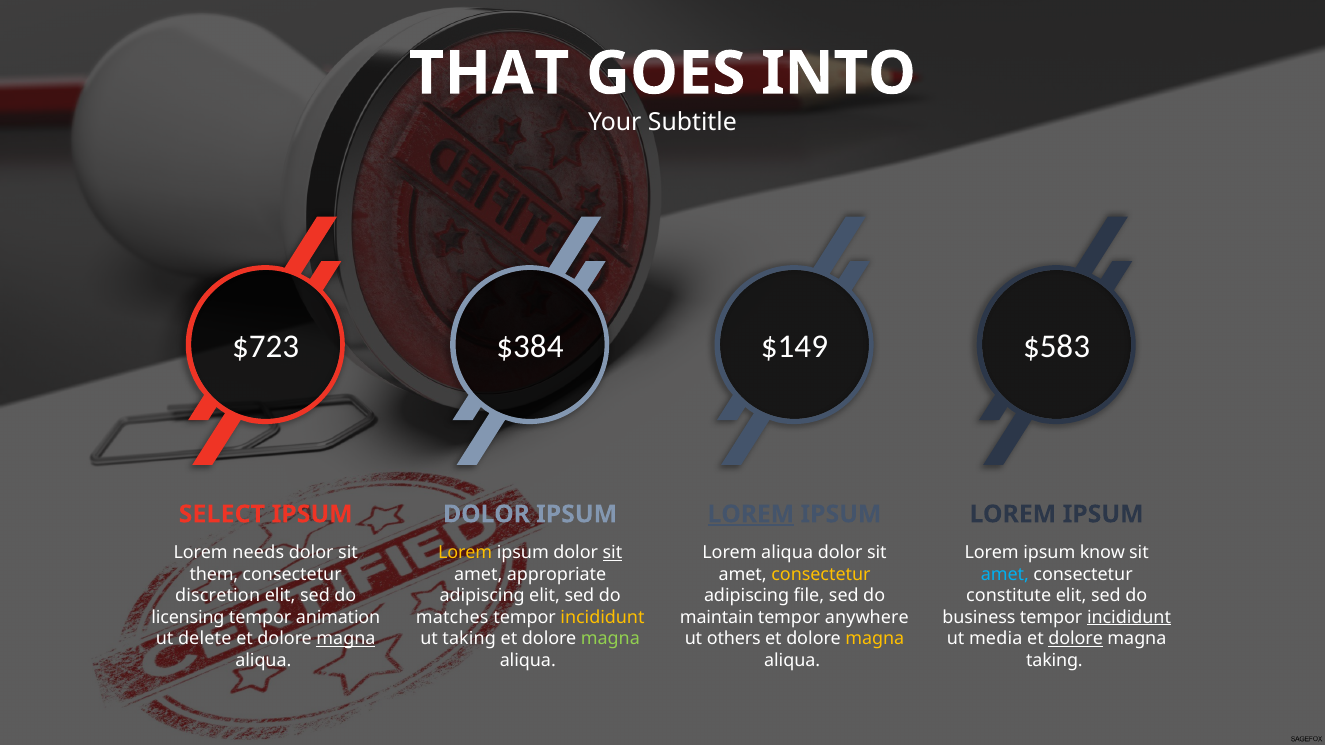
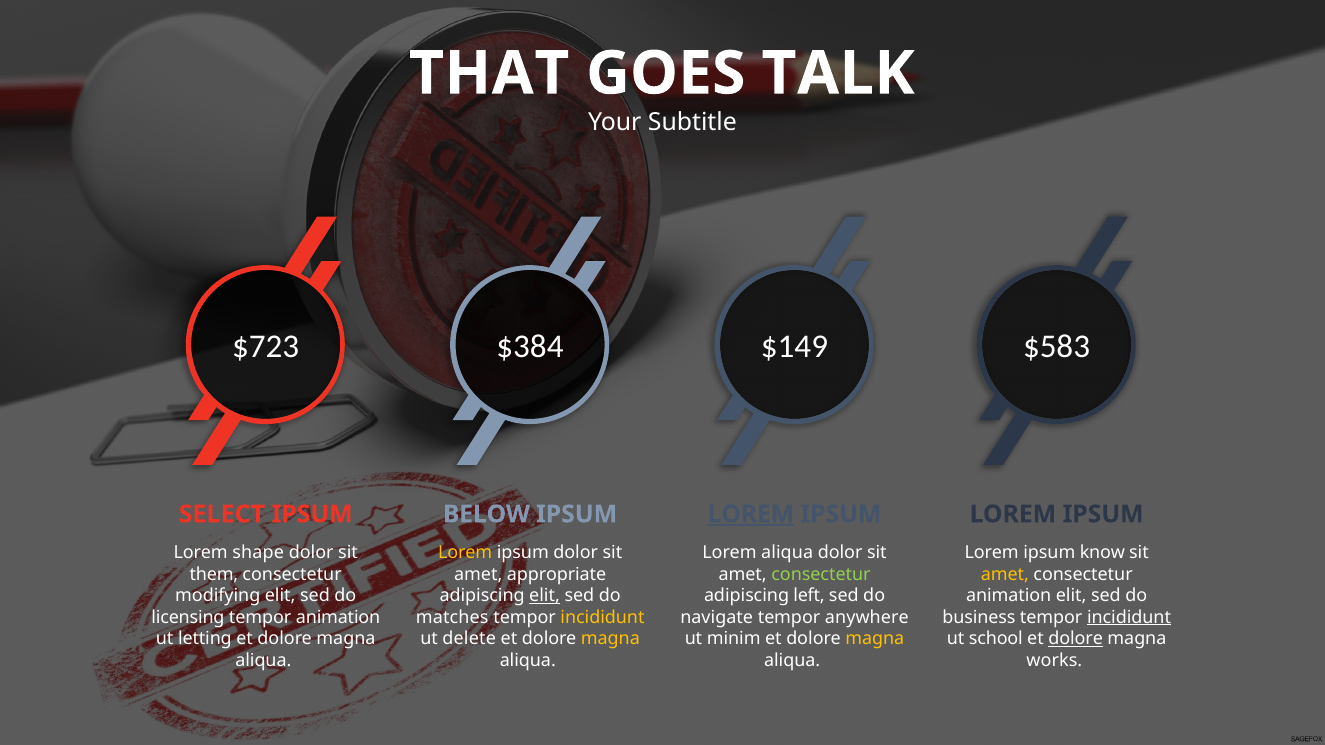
INTO: INTO -> TALK
DOLOR at (486, 514): DOLOR -> BELOW
needs: needs -> shape
sit at (612, 553) underline: present -> none
consectetur at (821, 574) colour: yellow -> light green
amet at (1005, 574) colour: light blue -> yellow
discretion: discretion -> modifying
elit at (545, 596) underline: none -> present
file: file -> left
constitute at (1009, 596): constitute -> animation
maintain: maintain -> navigate
delete: delete -> letting
magna at (346, 639) underline: present -> none
ut taking: taking -> delete
magna at (610, 639) colour: light green -> yellow
others: others -> minim
media: media -> school
taking at (1054, 661): taking -> works
